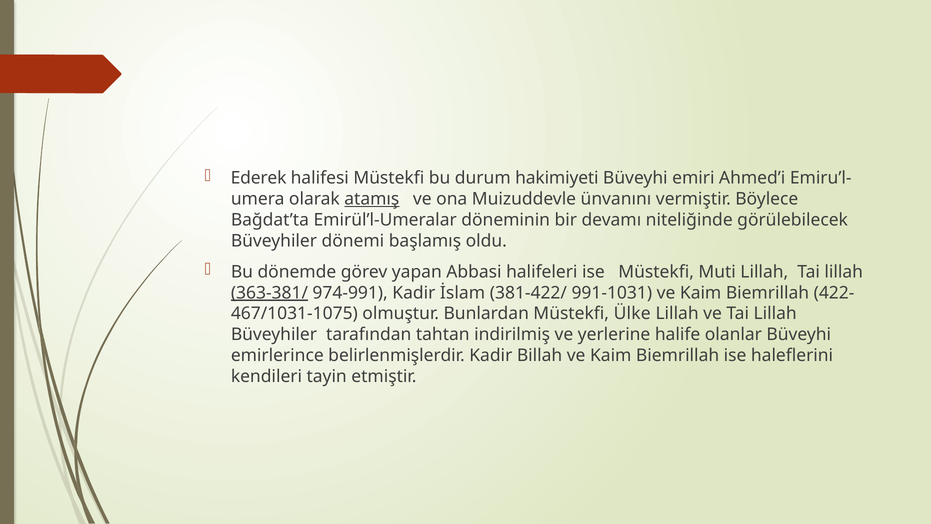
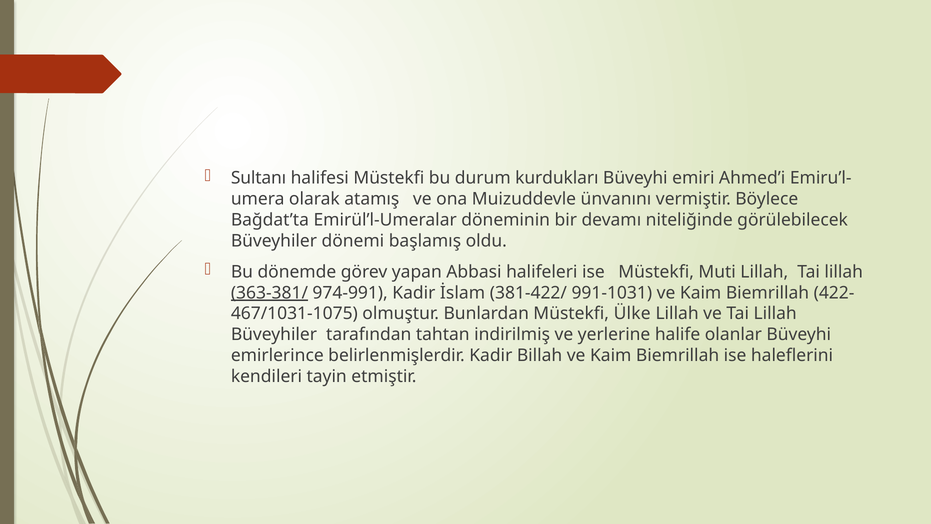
Ederek: Ederek -> Sultanı
hakimiyeti: hakimiyeti -> kurdukları
atamış underline: present -> none
